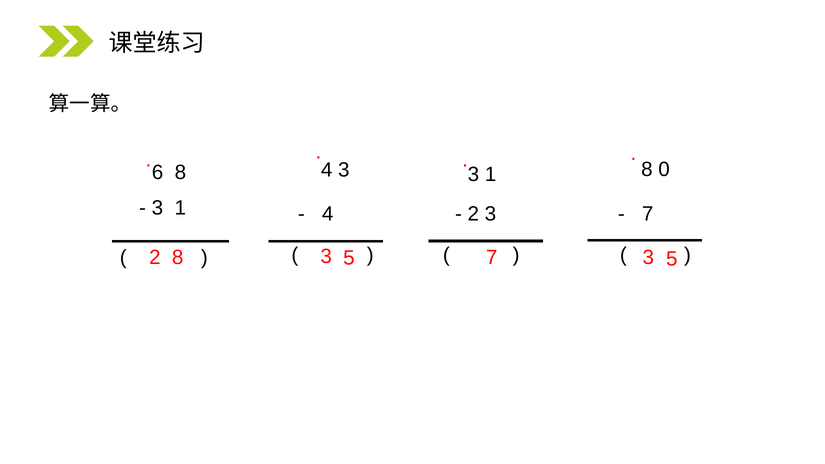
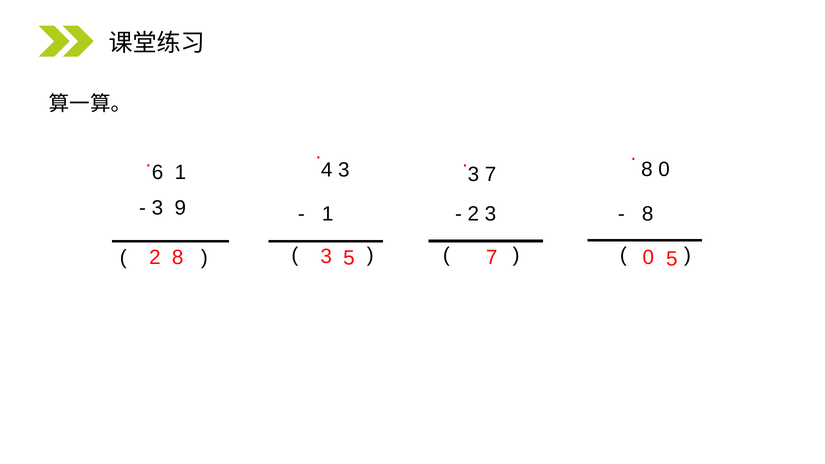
6 8: 8 -> 1
1 at (491, 175): 1 -> 7
1 at (180, 208): 1 -> 9
7 at (648, 214): 7 -> 8
4 at (328, 214): 4 -> 1
5 3: 3 -> 0
